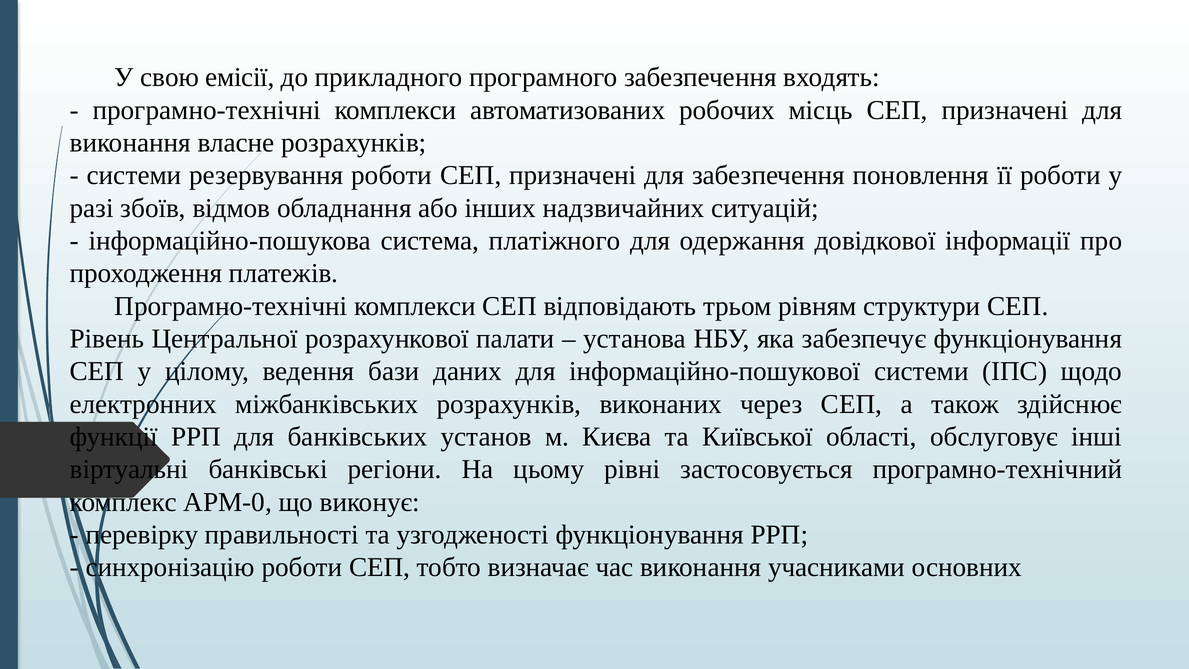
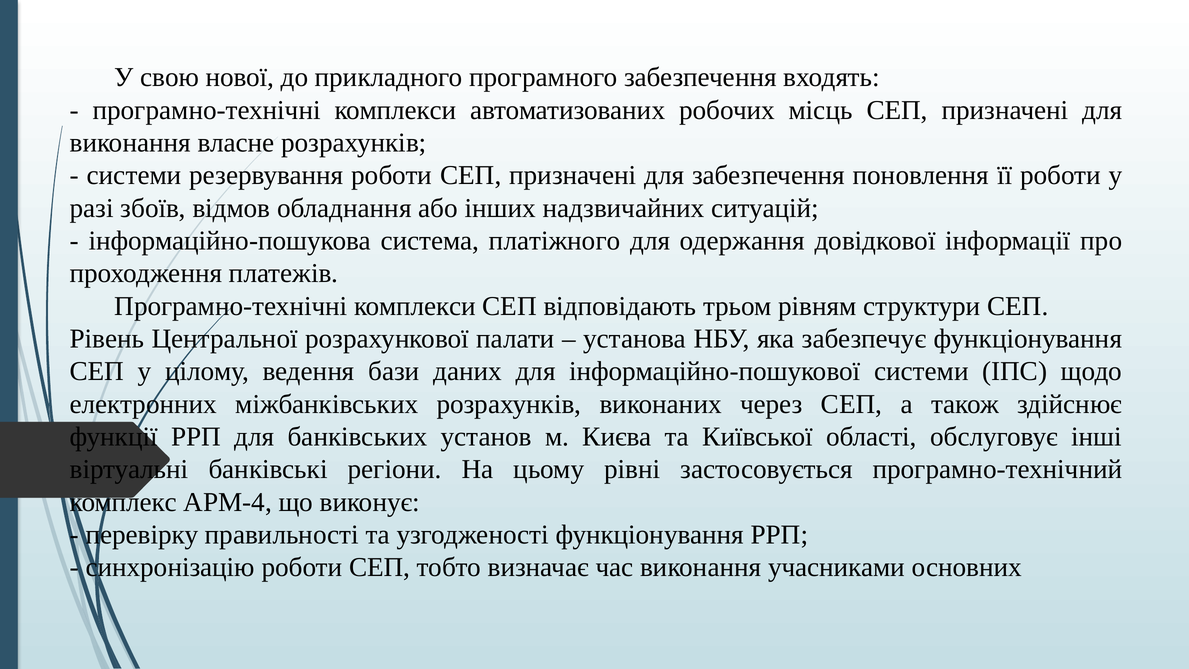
емісії: емісії -> нової
АРМ-0: АРМ-0 -> АРМ-4
